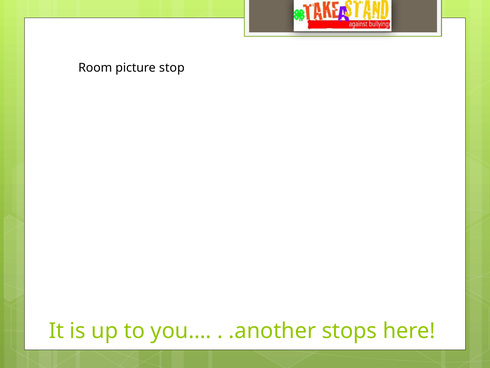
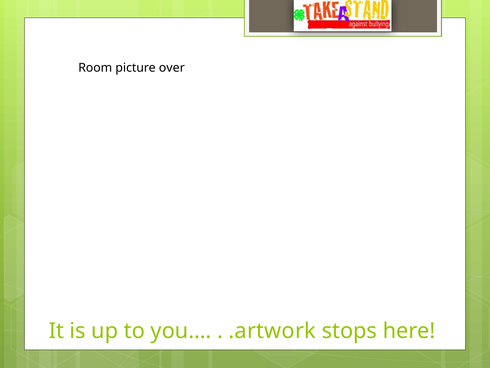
stop: stop -> over
.another: .another -> .artwork
